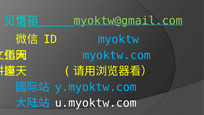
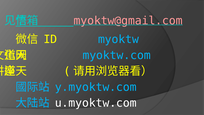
myoktw@gmail.com colour: light green -> pink
